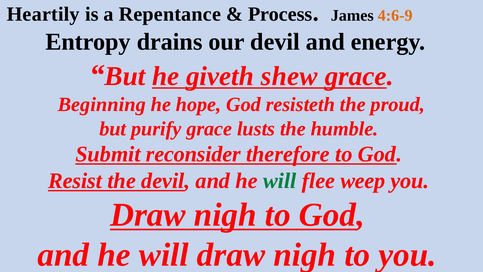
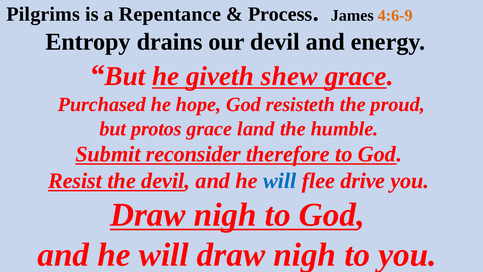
Heartily: Heartily -> Pilgrims
Beginning: Beginning -> Purchased
purify: purify -> protos
lusts: lusts -> land
will at (280, 181) colour: green -> blue
weep: weep -> drive
